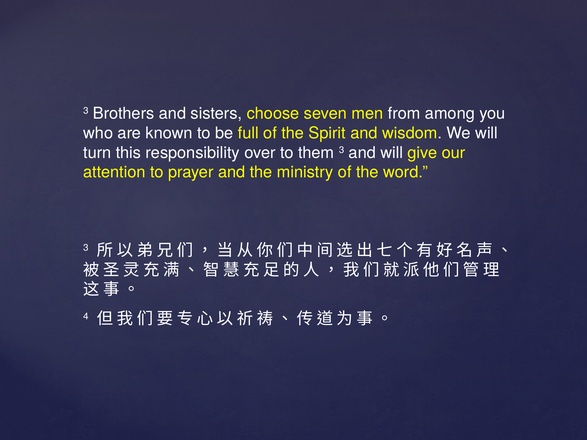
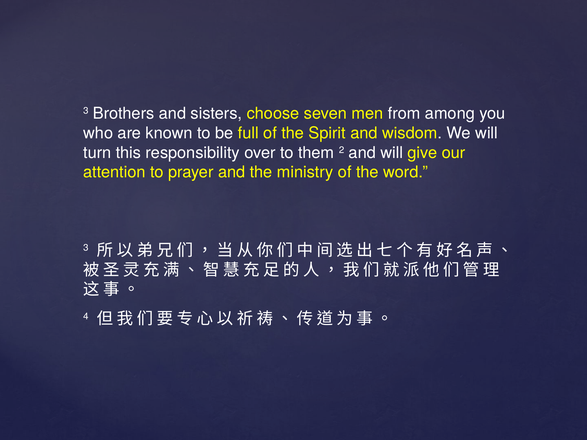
them 3: 3 -> 2
